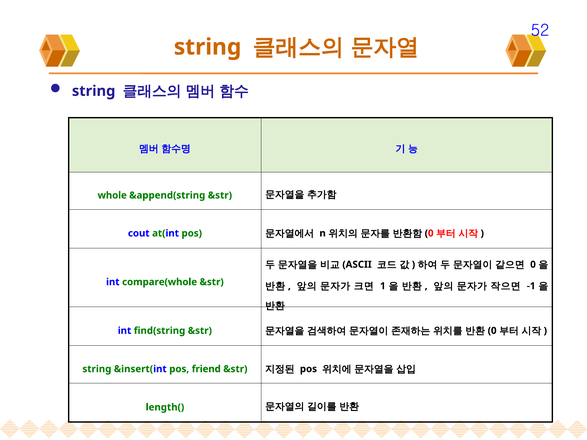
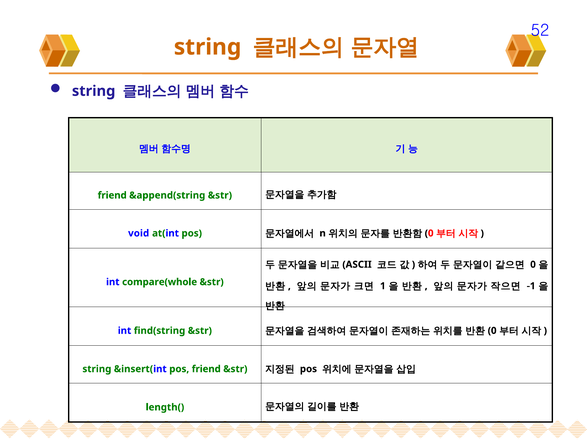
whole at (112, 195): whole -> friend
cout: cout -> void
